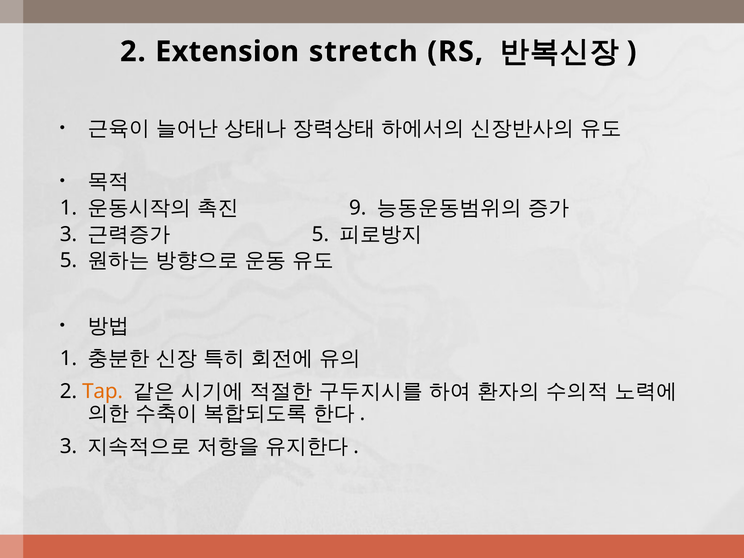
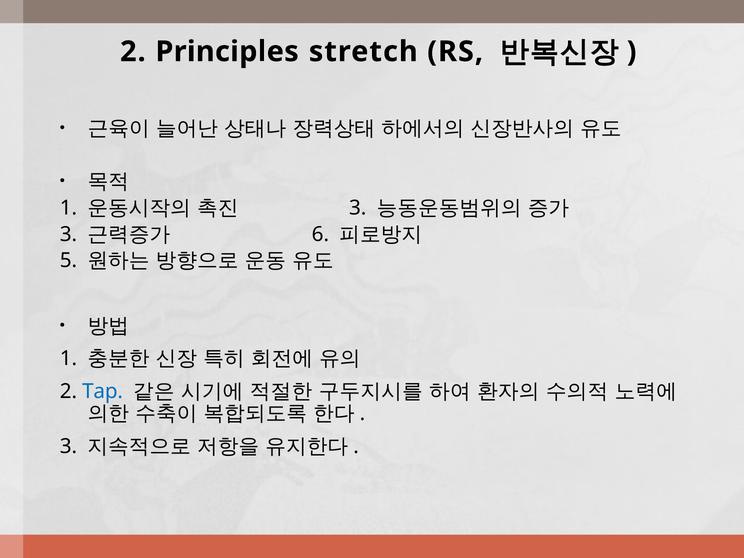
Extension: Extension -> Principles
9 at (358, 208): 9 -> 3
5 at (320, 234): 5 -> 6
Tap colour: orange -> blue
